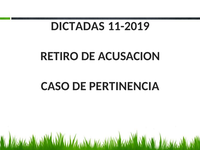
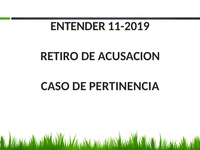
DICTADAS: DICTADAS -> ENTENDER
